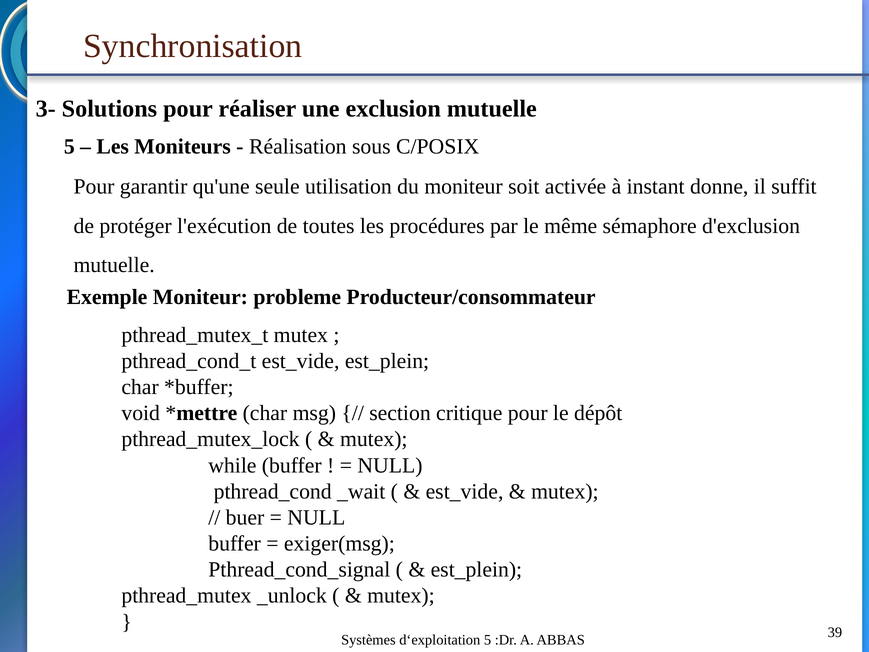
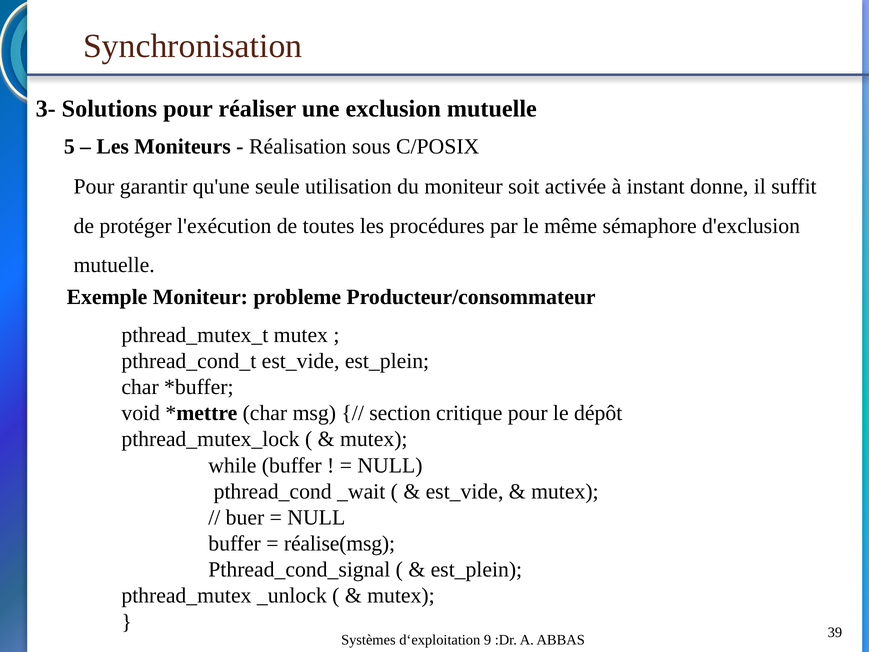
exiger(msg: exiger(msg -> réalise(msg
d‘exploitation 5: 5 -> 9
